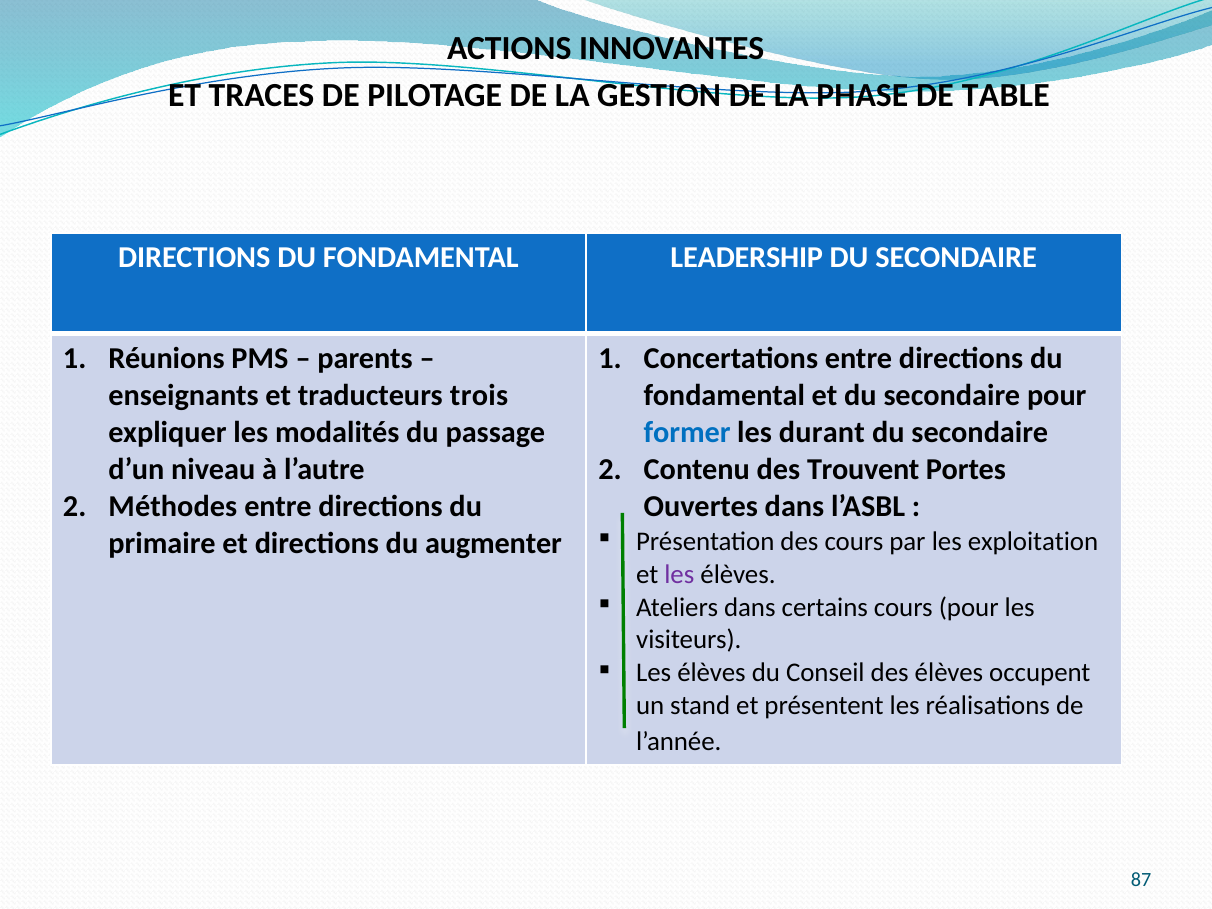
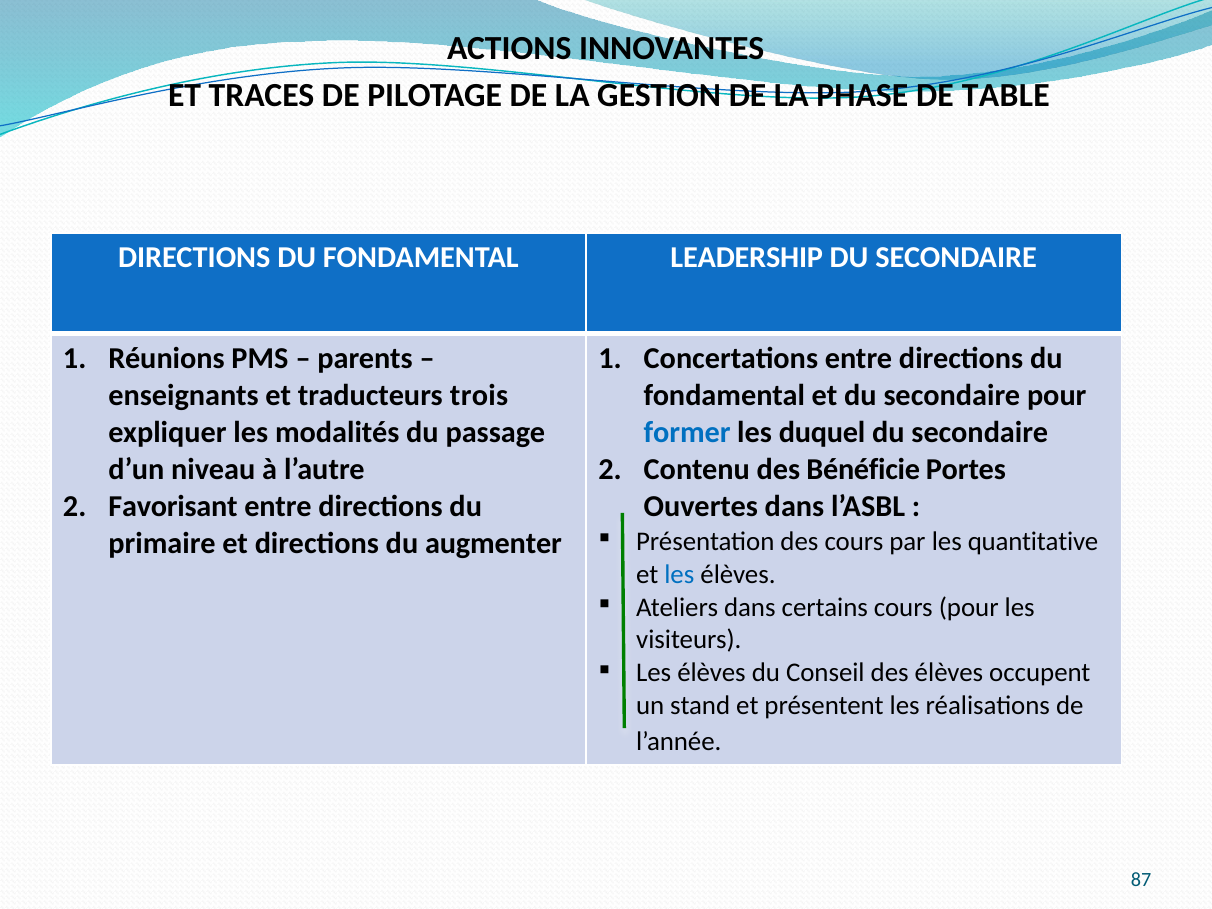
durant: durant -> duquel
Trouvent: Trouvent -> Bénéficie
Méthodes: Méthodes -> Favorisant
exploitation: exploitation -> quantitative
les at (679, 574) colour: purple -> blue
